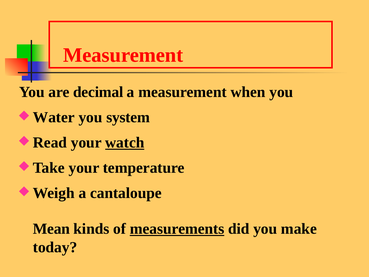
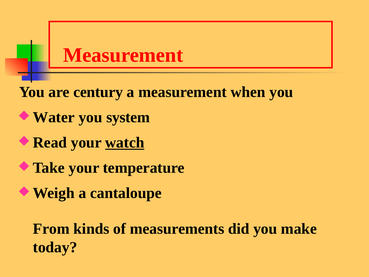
decimal: decimal -> century
Mean: Mean -> From
measurements underline: present -> none
